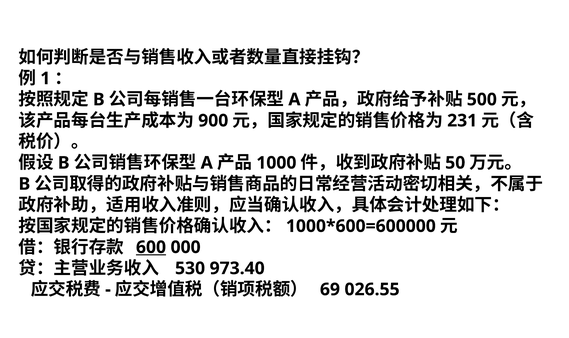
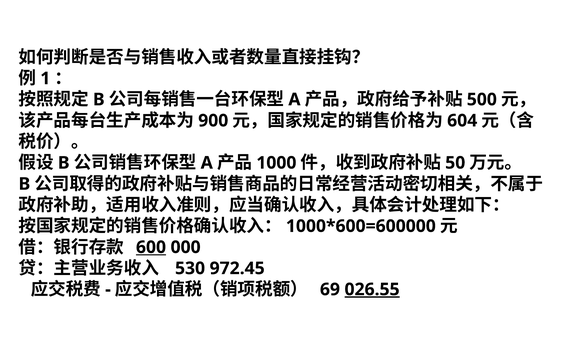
231: 231 -> 604
973.40: 973.40 -> 972.45
026.55 underline: none -> present
